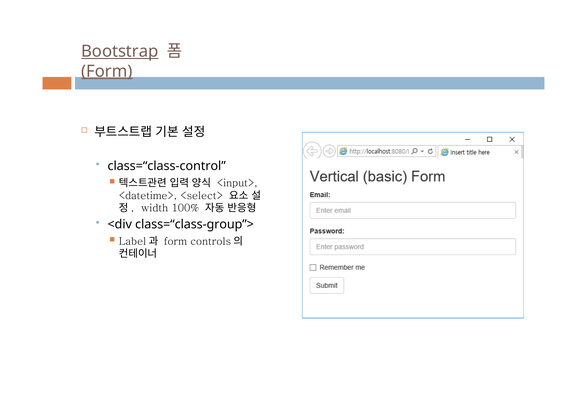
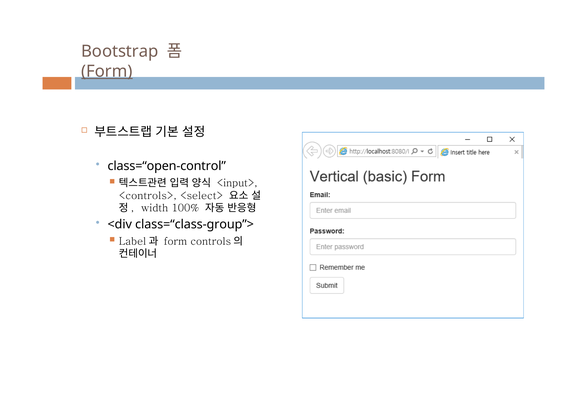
Bootstrap underline: present -> none
class=“class-control: class=“class-control -> class=“open-control
<datetime>: <datetime> -> <controls>
